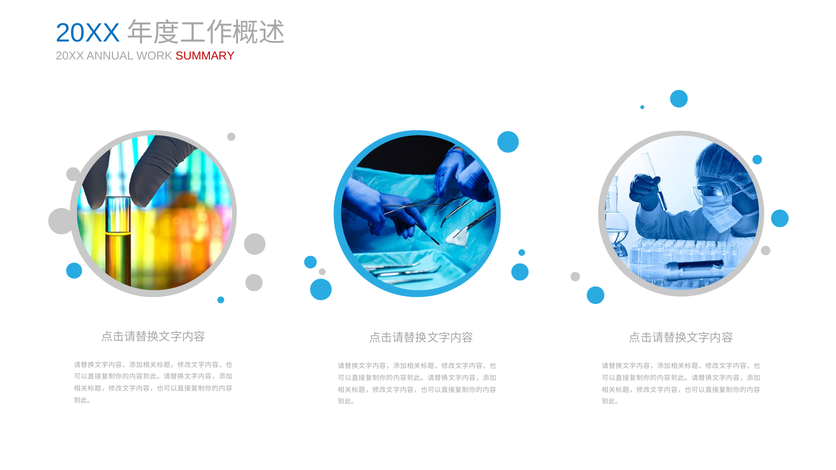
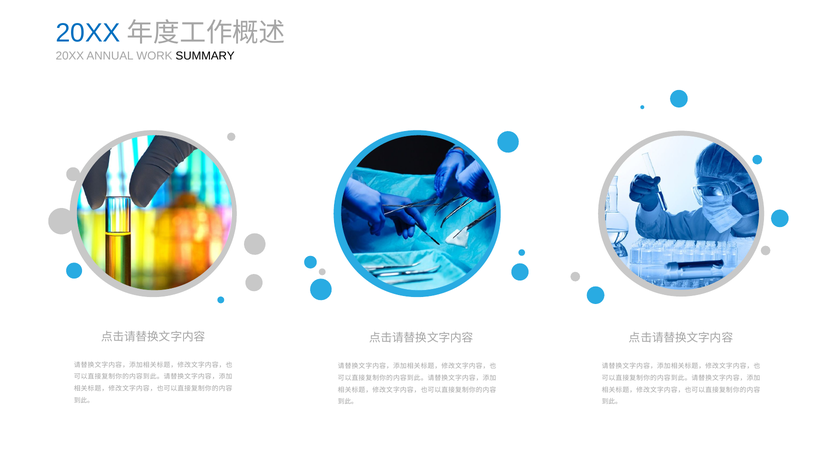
SUMMARY colour: red -> black
